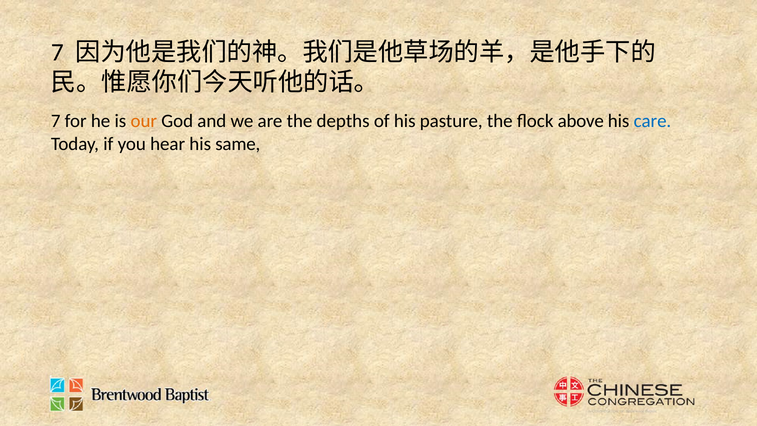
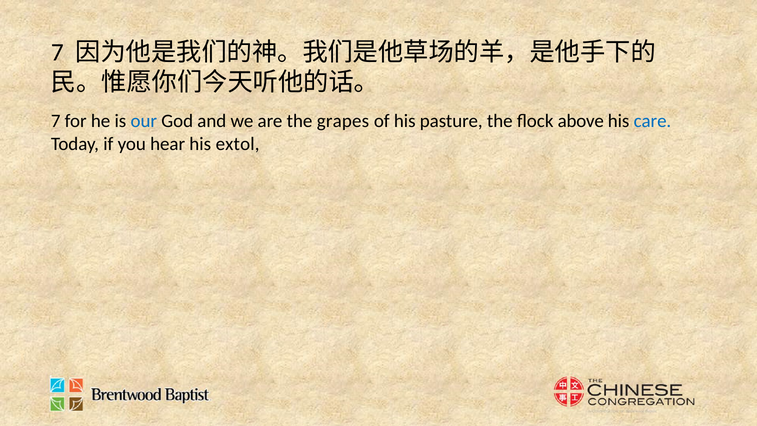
our colour: orange -> blue
depths: depths -> grapes
same: same -> extol
